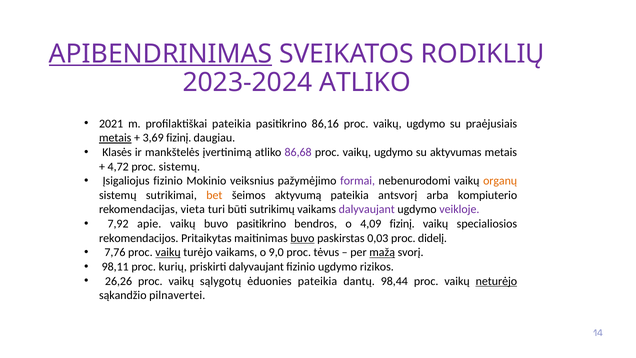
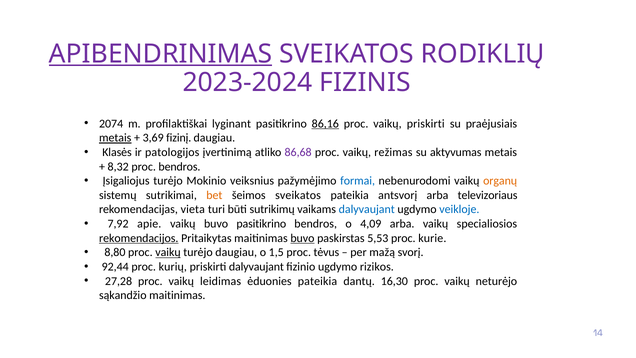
2023-2024 ATLIKO: ATLIKO -> FIZINIS
2021: 2021 -> 2074
profilaktiškai pateikia: pateikia -> lyginant
86,16 underline: none -> present
ugdymo at (426, 124): ugdymo -> priskirti
mankštelės: mankštelės -> patologijos
ugdymo at (393, 152): ugdymo -> režimas
4,72: 4,72 -> 8,32
proc sistemų: sistemų -> bendros
Įsigaliojus fizinio: fizinio -> turėjo
formai colour: purple -> blue
šeimos aktyvumą: aktyvumą -> sveikatos
kompiuterio: kompiuterio -> televizoriaus
dalyvaujant at (367, 209) colour: purple -> blue
veikloje colour: purple -> blue
4,09 fizinį: fizinį -> arba
rekomendacijos underline: none -> present
0,03: 0,03 -> 5,53
didelį: didelį -> kurie
7,76: 7,76 -> 8,80
turėjo vaikams: vaikams -> daugiau
9,0: 9,0 -> 1,5
mažą underline: present -> none
98,11: 98,11 -> 92,44
26,26: 26,26 -> 27,28
sąlygotų: sąlygotų -> leidimas
98,44: 98,44 -> 16,30
neturėjo underline: present -> none
sąkandžio pilnavertei: pilnavertei -> maitinimas
